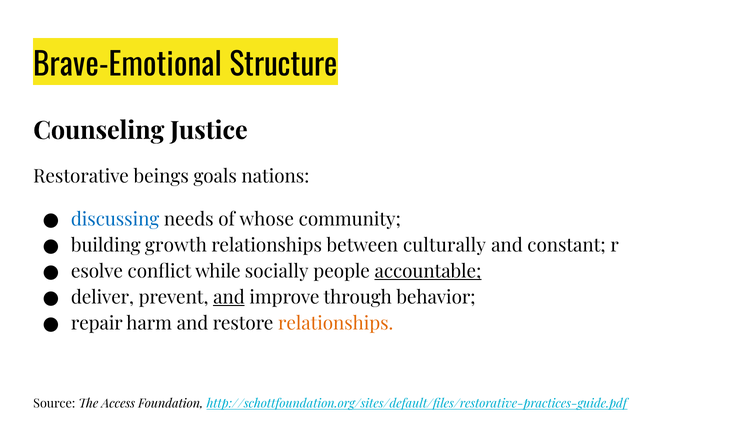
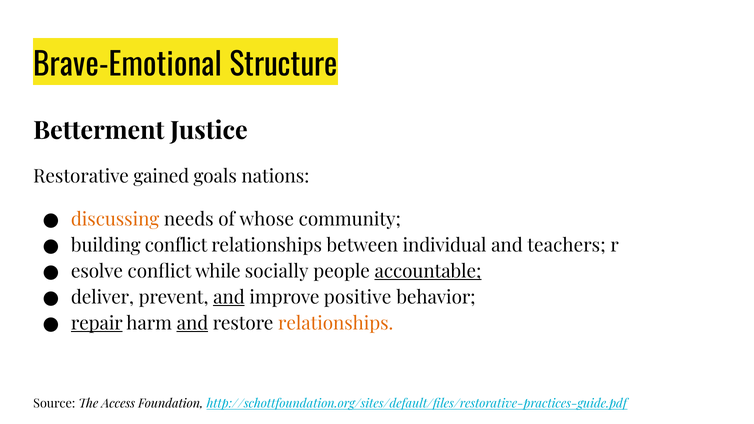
Counseling: Counseling -> Betterment
beings: beings -> gained
discussing colour: blue -> orange
building growth: growth -> conflict
culturally: culturally -> individual
constant: constant -> teachers
through: through -> positive
repair underline: none -> present
and at (192, 323) underline: none -> present
